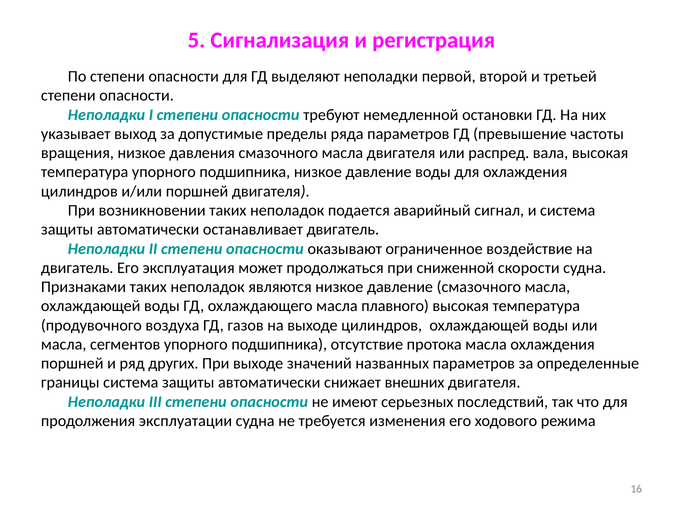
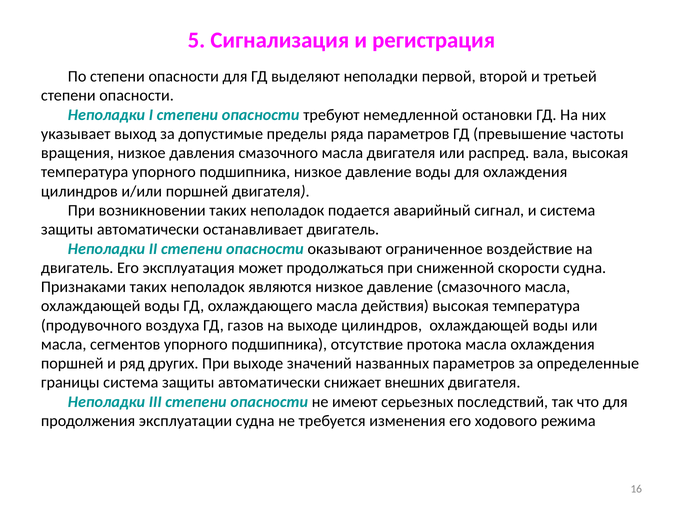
плавного: плавного -> действия
